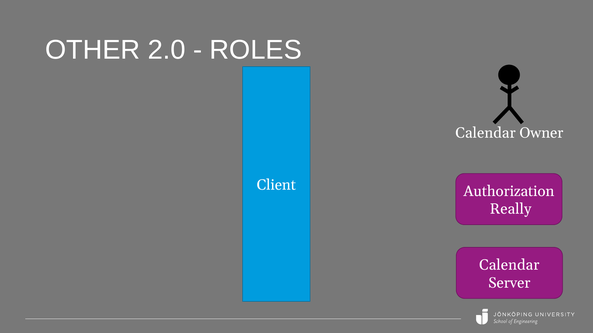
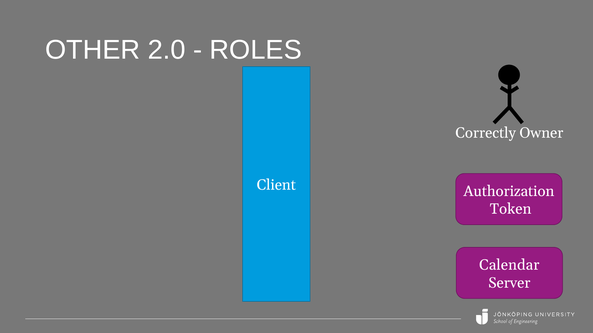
Calendar at (486, 133): Calendar -> Correctly
Really: Really -> Token
